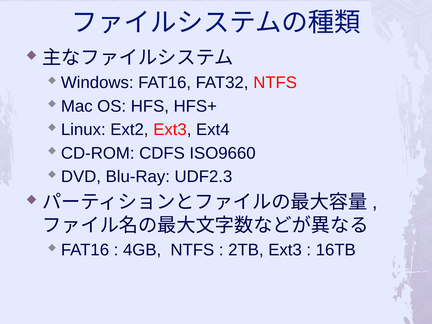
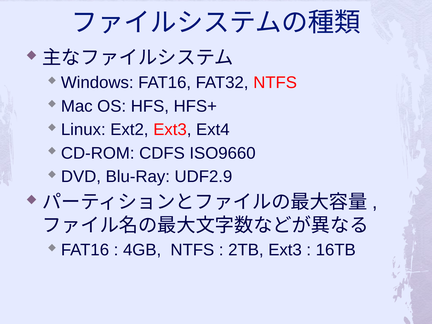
UDF2.3: UDF2.3 -> UDF2.9
